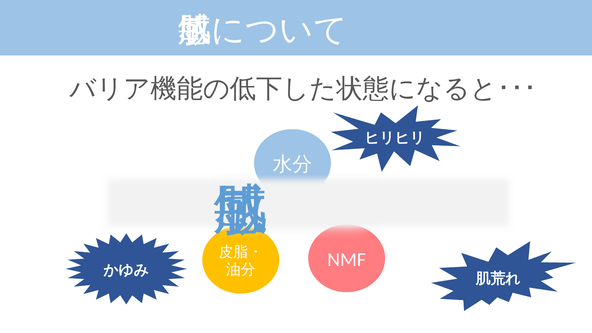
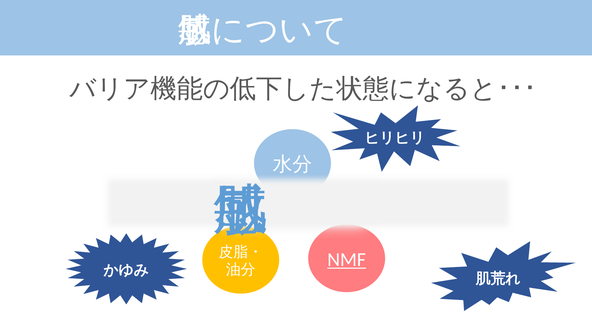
NMF underline: none -> present
